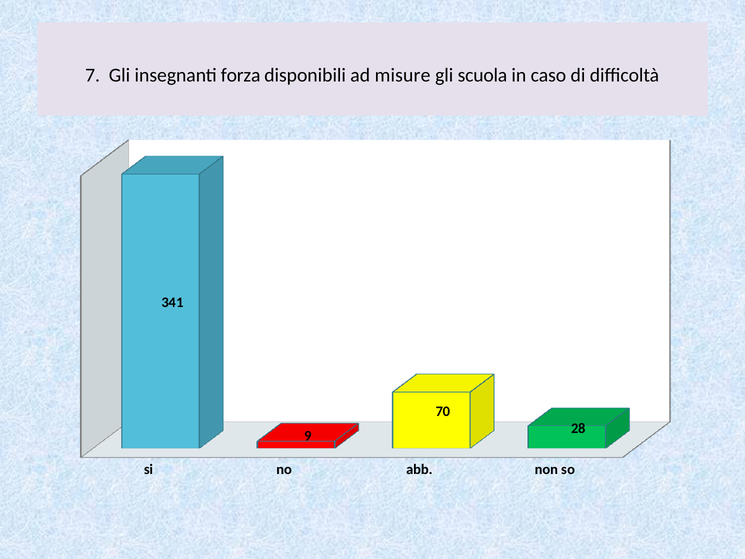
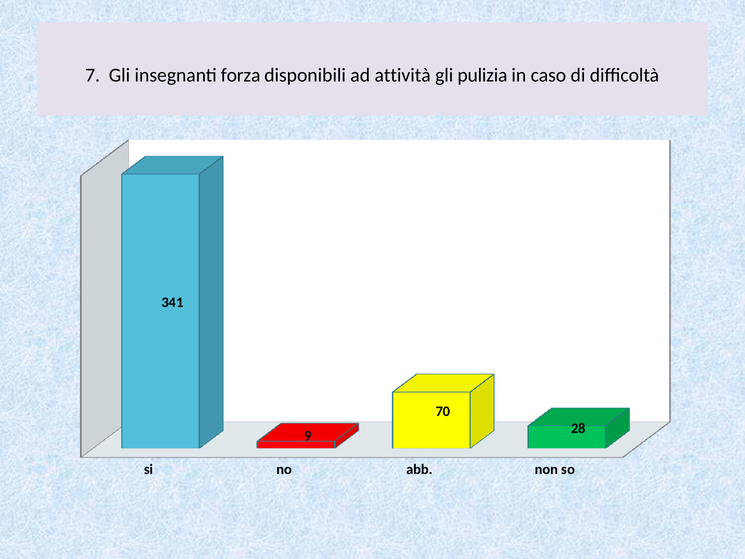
misure: misure -> attività
scuola: scuola -> pulizia
